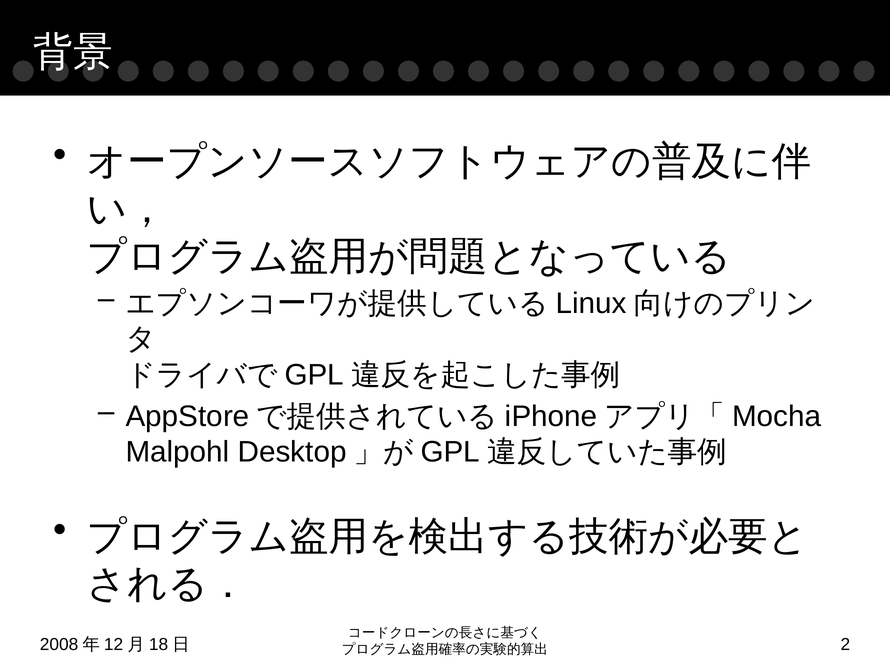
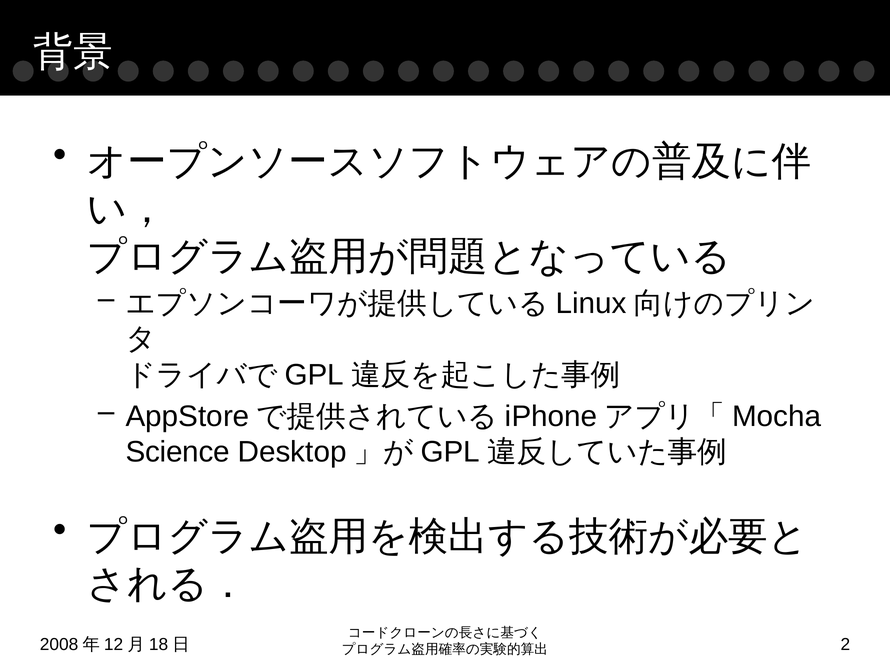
Malpohl: Malpohl -> Science
